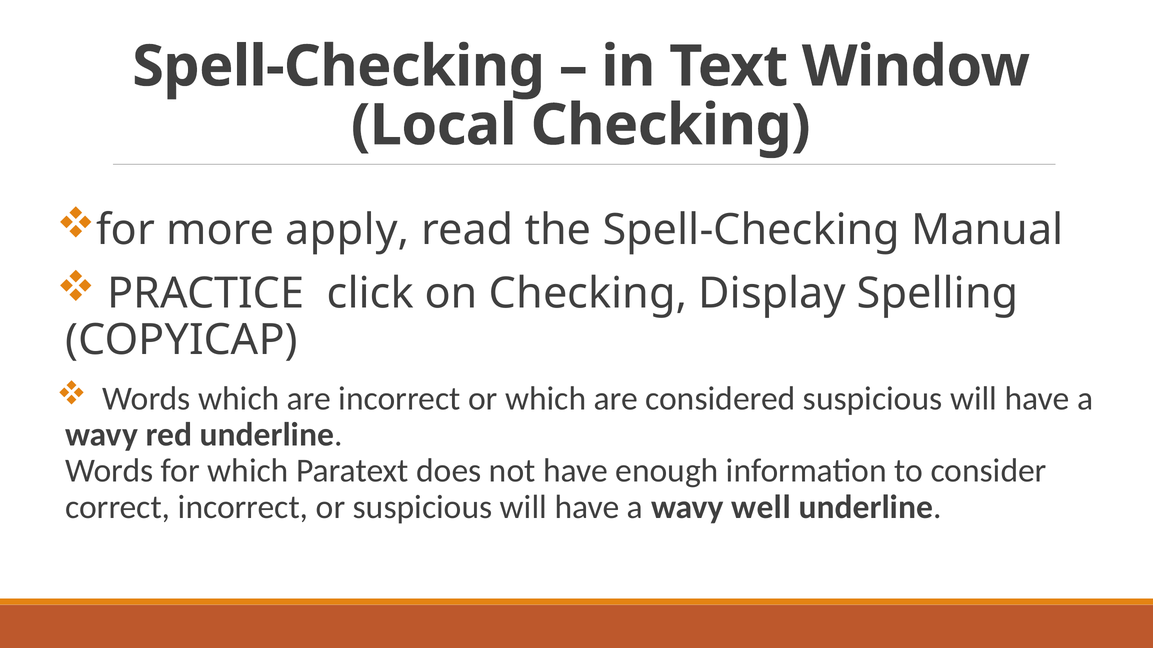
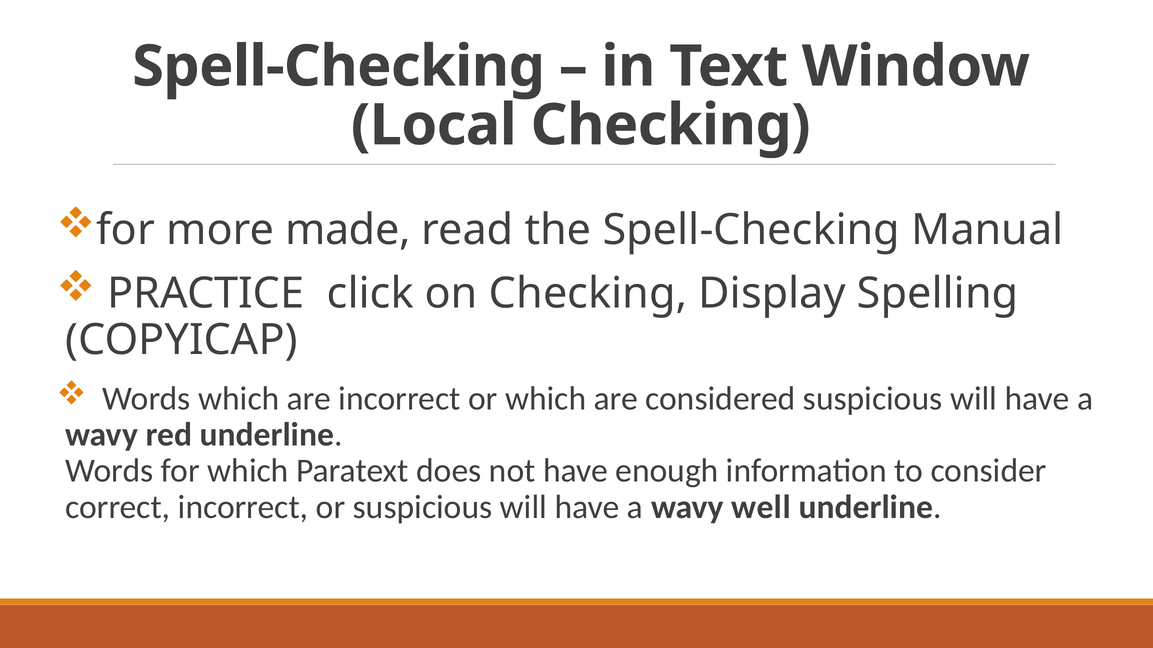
apply: apply -> made
